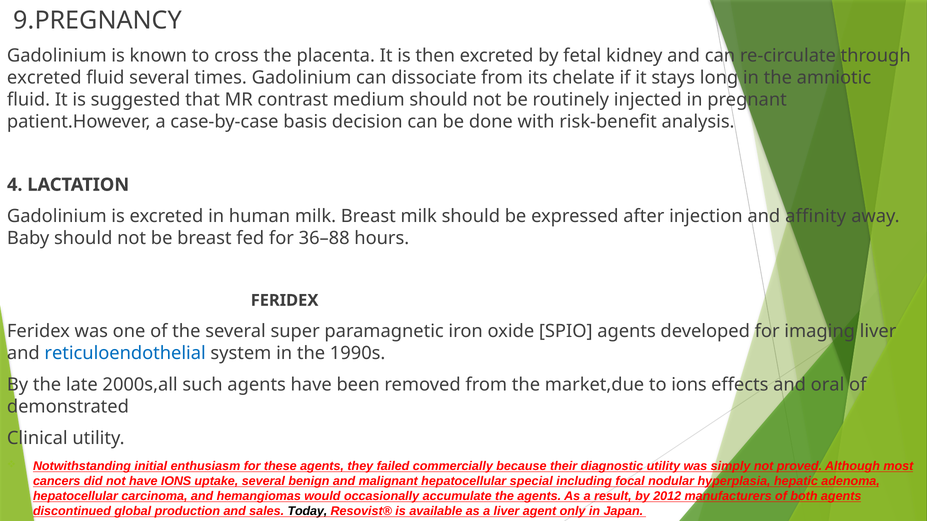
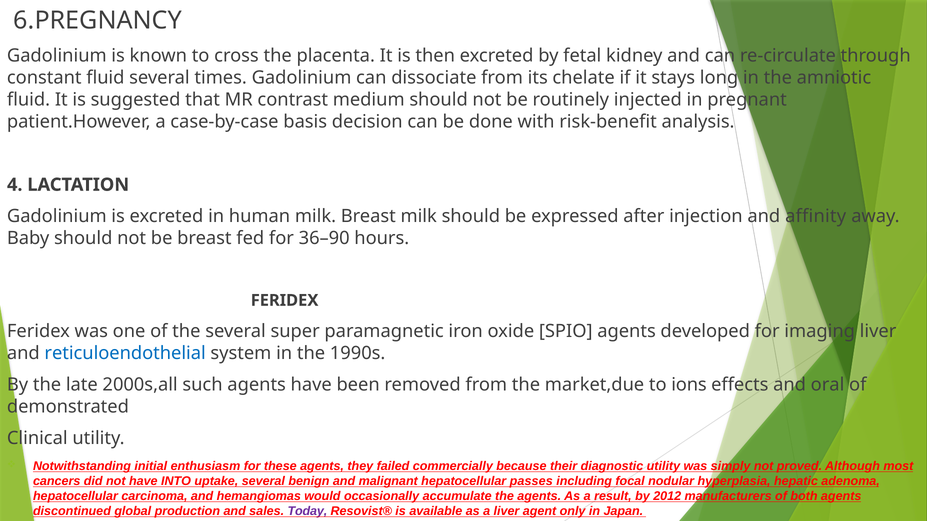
9.PREGNANCY: 9.PREGNANCY -> 6.PREGNANCY
excreted at (44, 78): excreted -> constant
36–88: 36–88 -> 36–90
have IONS: IONS -> INTO
special: special -> passes
Today colour: black -> purple
